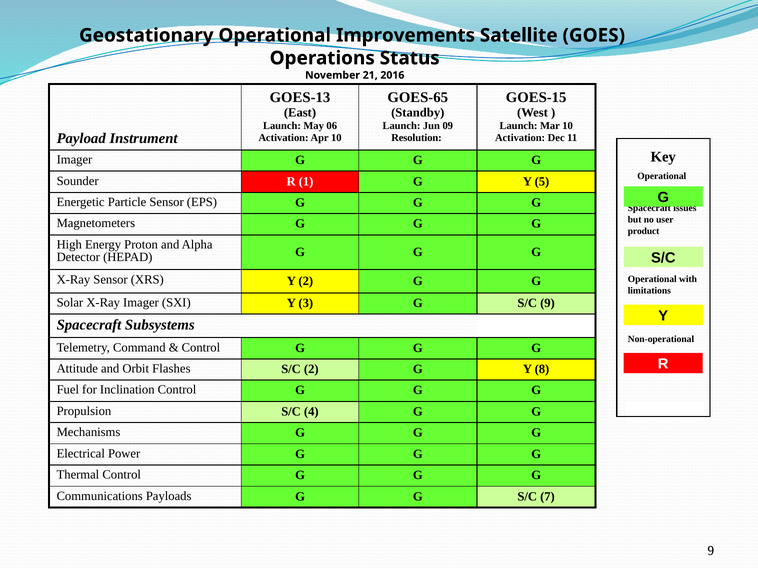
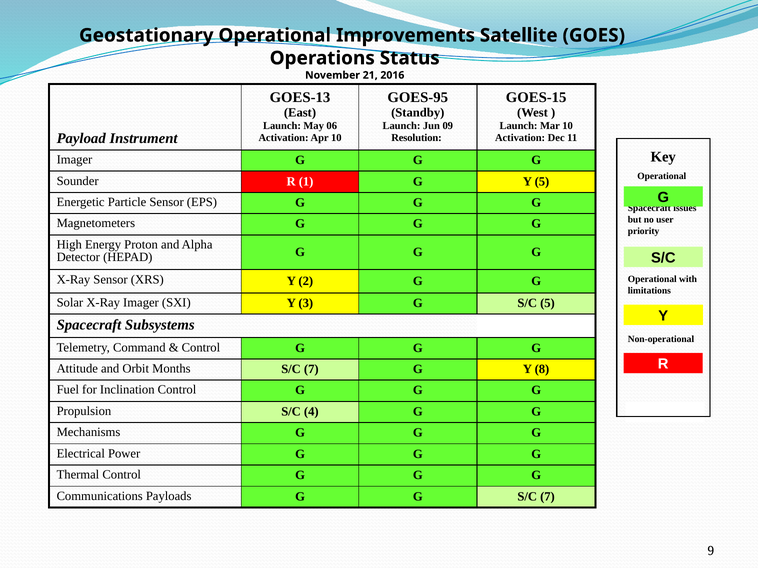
GOES-65: GOES-65 -> GOES-95
product: product -> priority
S/C 9: 9 -> 5
Flashes: Flashes -> Months
2 at (311, 369): 2 -> 7
